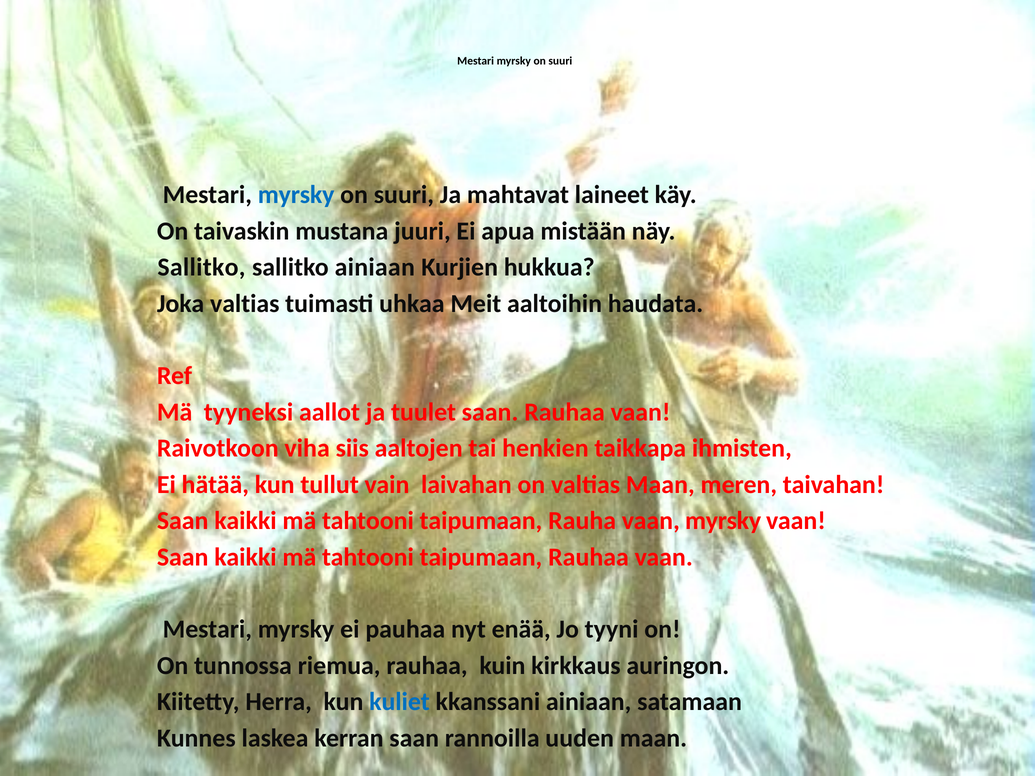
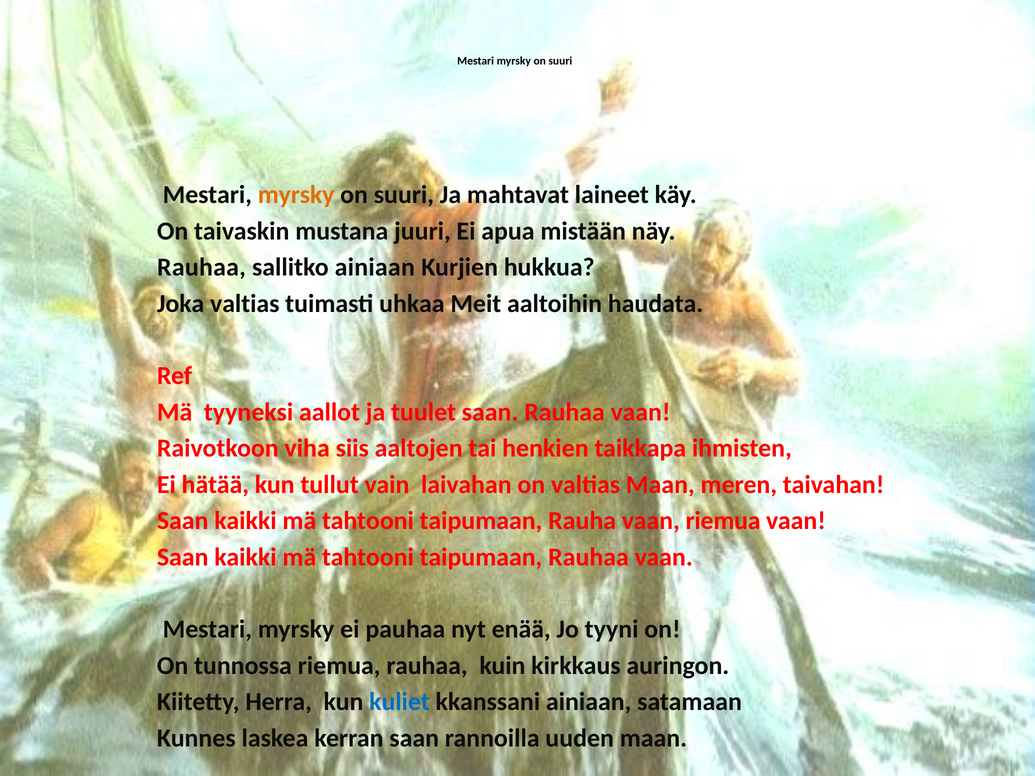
myrsky at (296, 195) colour: blue -> orange
Sallitko at (201, 267): Sallitko -> Rauhaa
vaan myrsky: myrsky -> riemua
